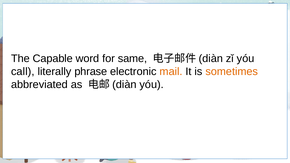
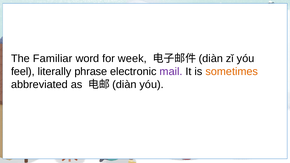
Capable: Capable -> Familiar
same: same -> week
call: call -> feel
mail colour: orange -> purple
